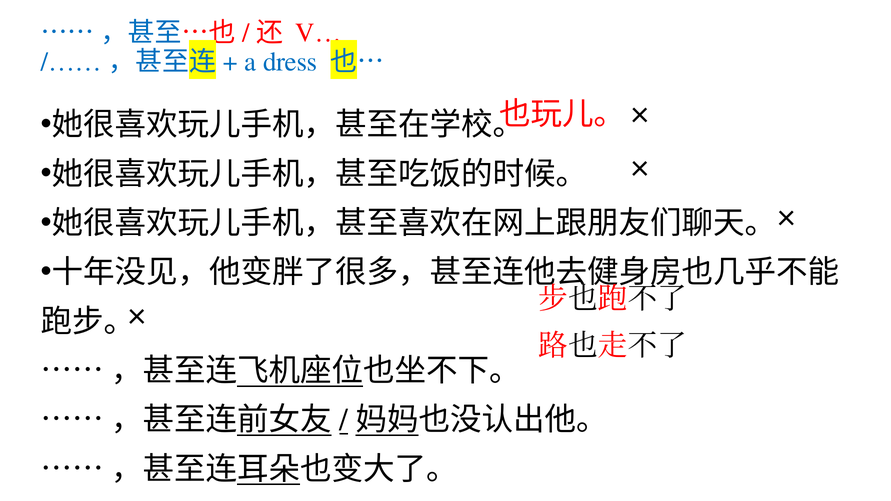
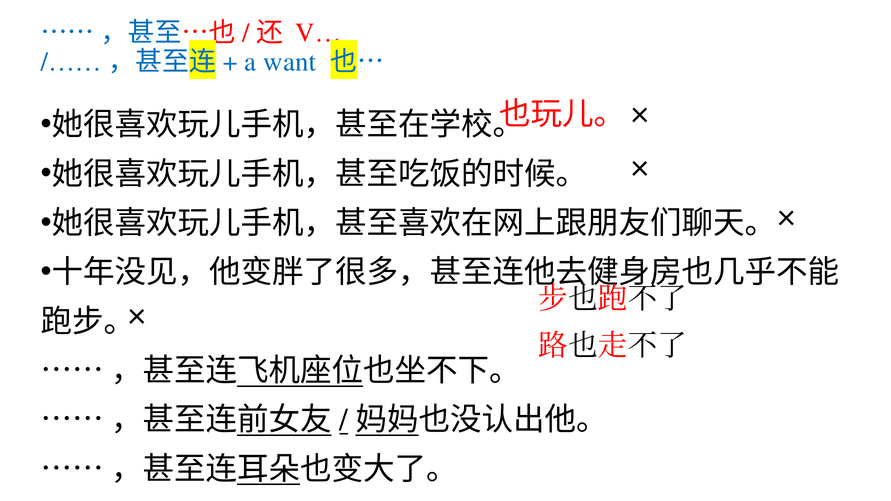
dress: dress -> want
